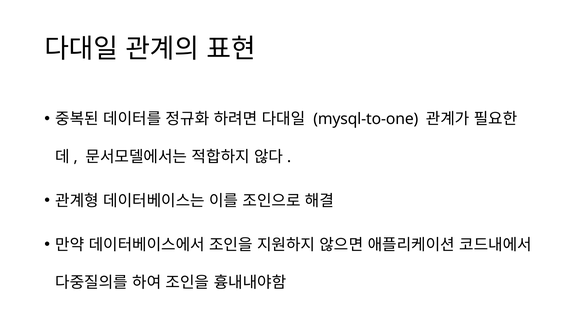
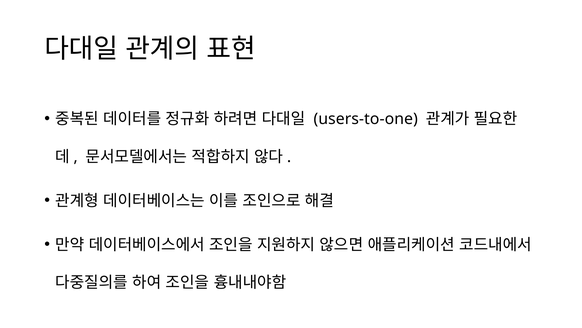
mysql-to-one: mysql-to-one -> users-to-one
